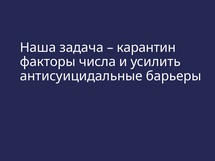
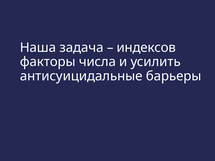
карантин: карантин -> индексов
